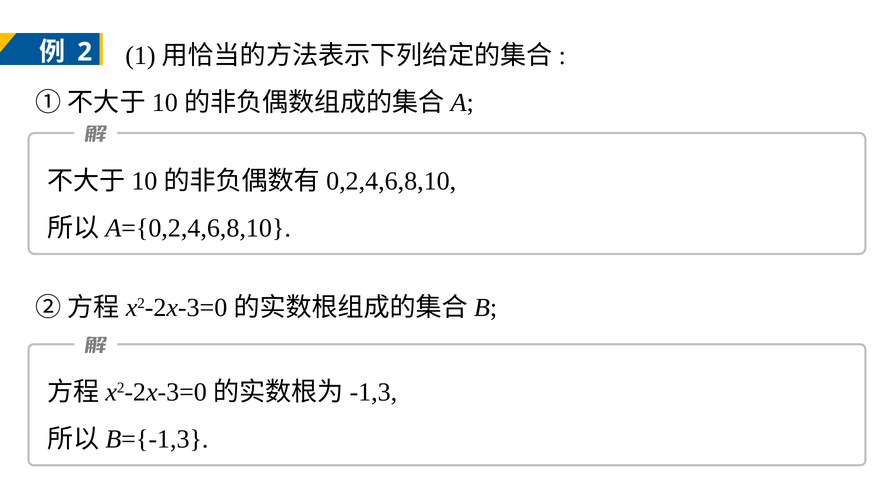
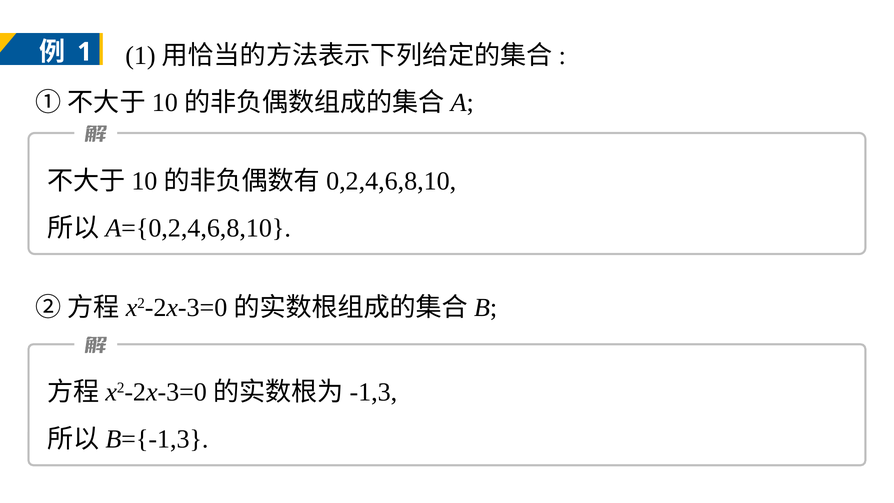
2 at (85, 52): 2 -> 1
